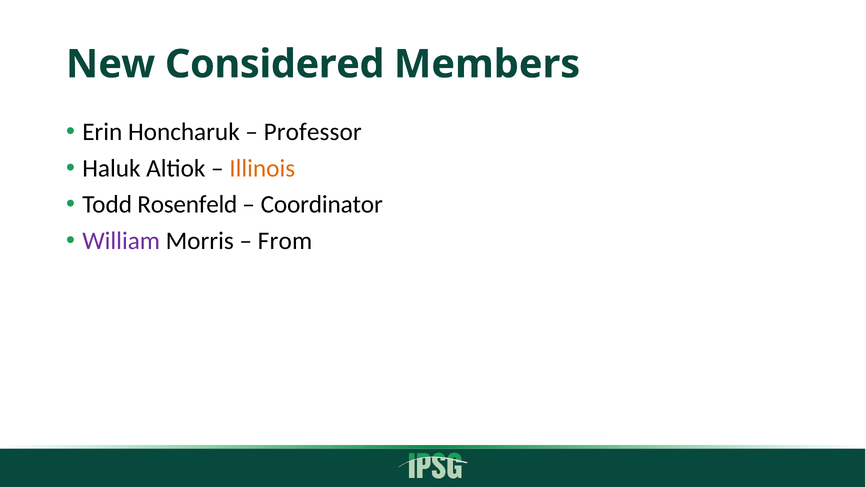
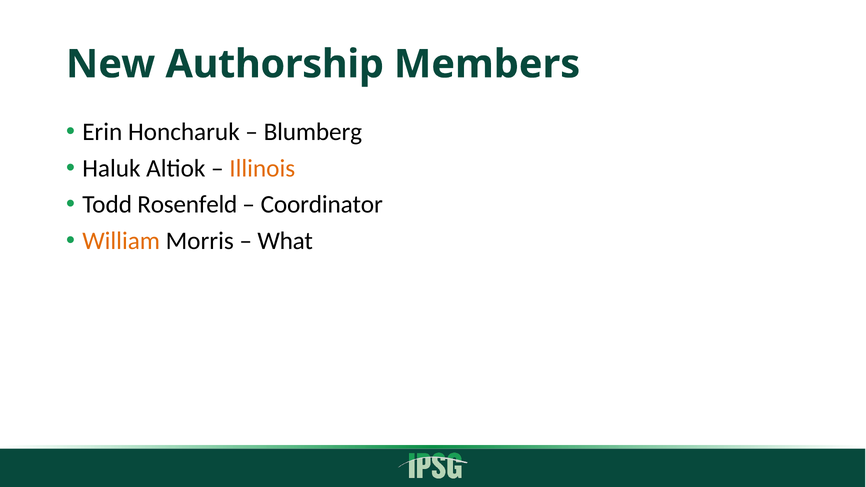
Considered: Considered -> Authorship
Professor: Professor -> Blumberg
William colour: purple -> orange
From: From -> What
